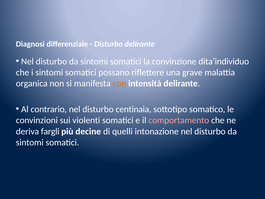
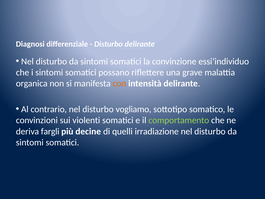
dita’individuo: dita’individuo -> essi’individuo
centinaia: centinaia -> vogliamo
comportamento colour: pink -> light green
intonazione: intonazione -> irradiazione
